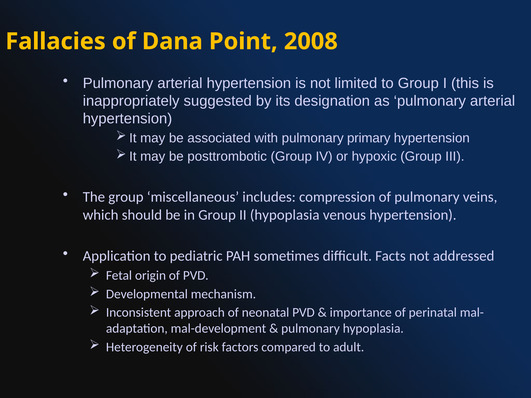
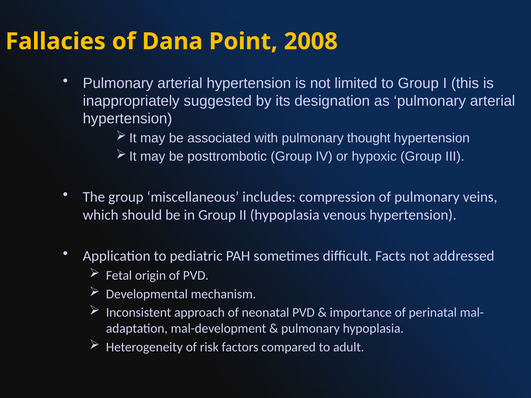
primary: primary -> thought
